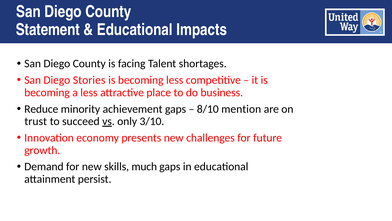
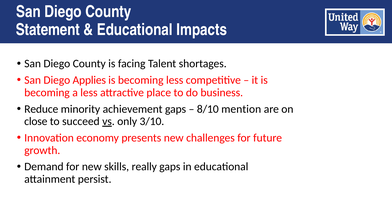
Stories: Stories -> Applies
trust: trust -> close
much: much -> really
